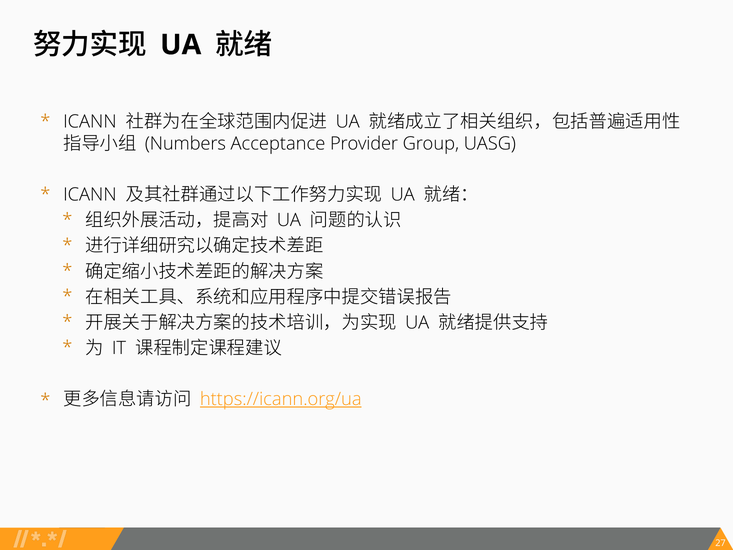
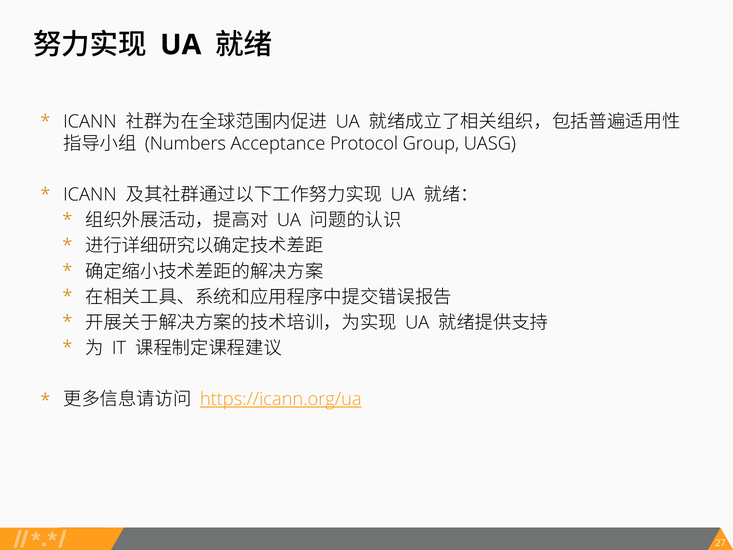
Provider: Provider -> Protocol
